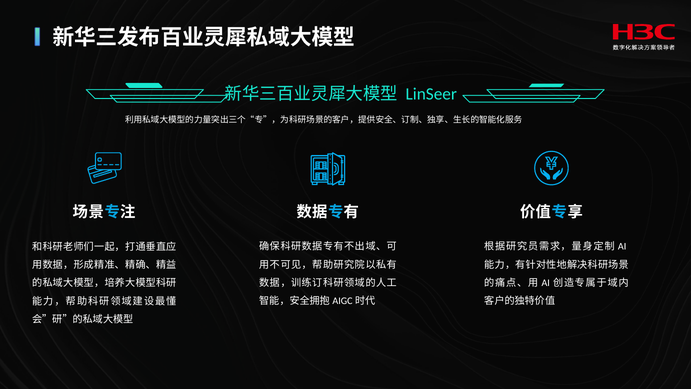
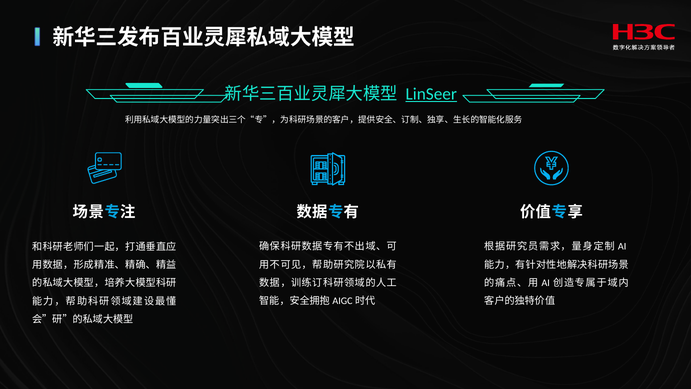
LinSeer underline: none -> present
